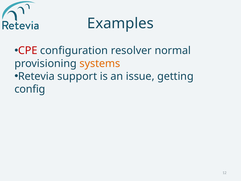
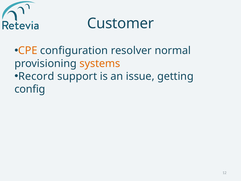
Examples: Examples -> Customer
CPE colour: red -> orange
Retevia: Retevia -> Record
